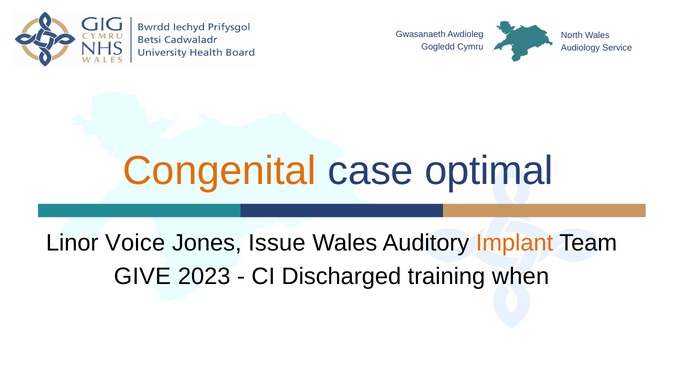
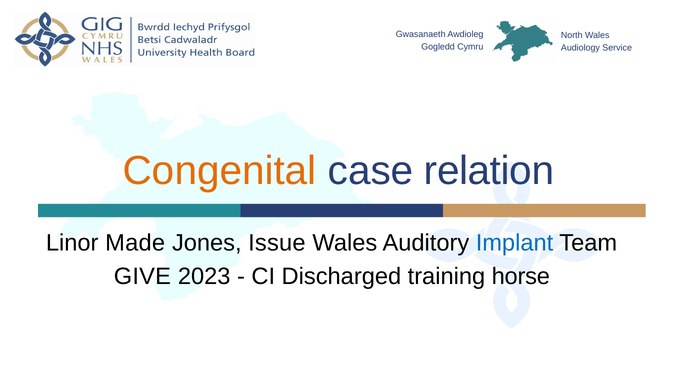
optimal: optimal -> relation
Voice: Voice -> Made
Implant colour: orange -> blue
when: when -> horse
